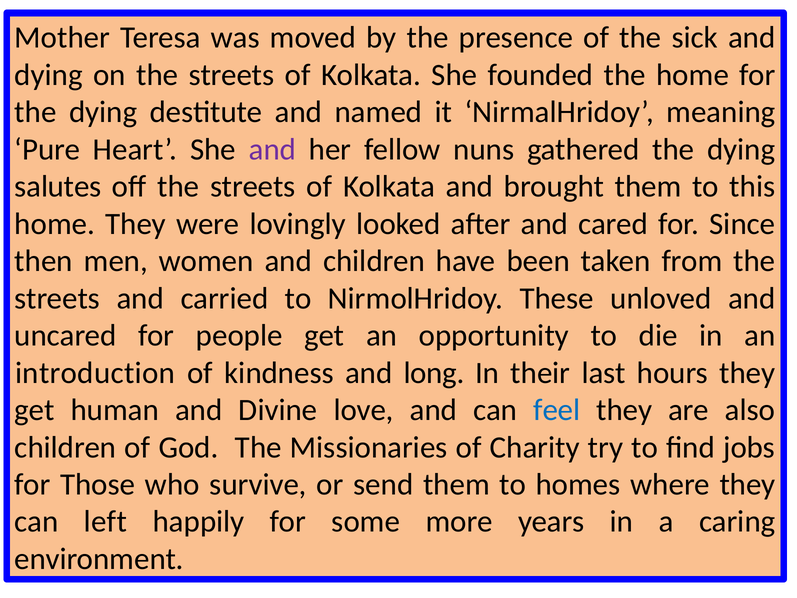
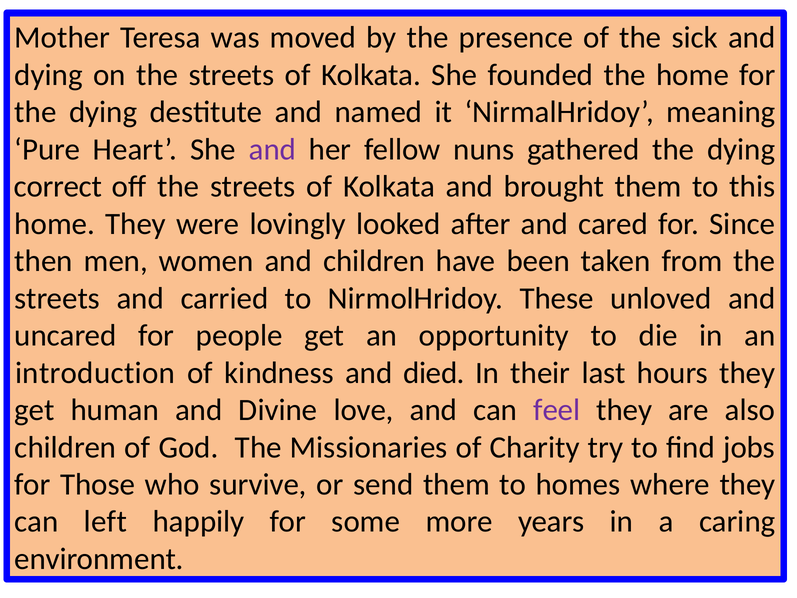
salutes: salutes -> correct
long: long -> died
feel colour: blue -> purple
